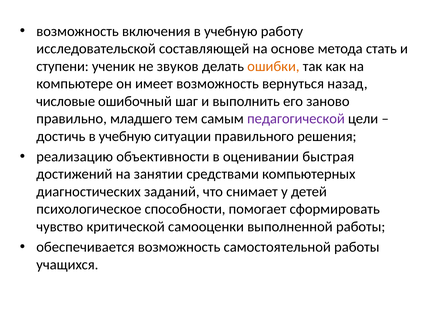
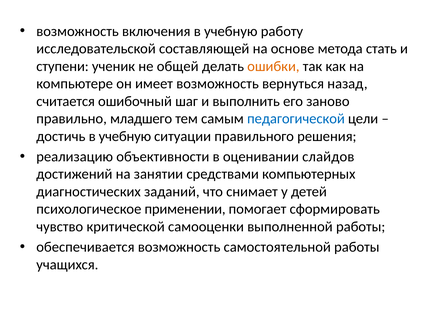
звуков: звуков -> общей
числовые: числовые -> считается
педагогической colour: purple -> blue
быстрая: быстрая -> слайдов
способности: способности -> применении
